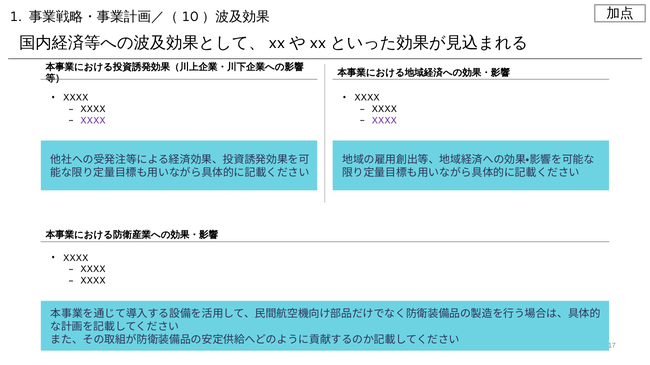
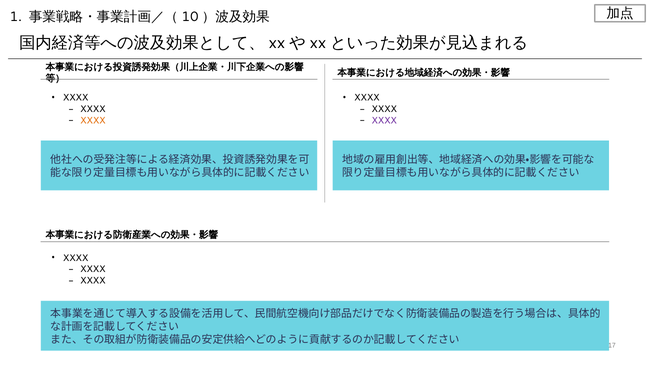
XXXX at (93, 121) colour: purple -> orange
